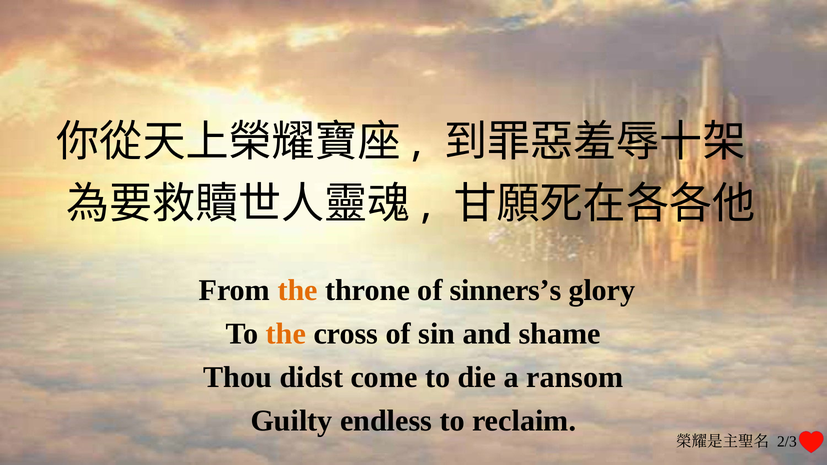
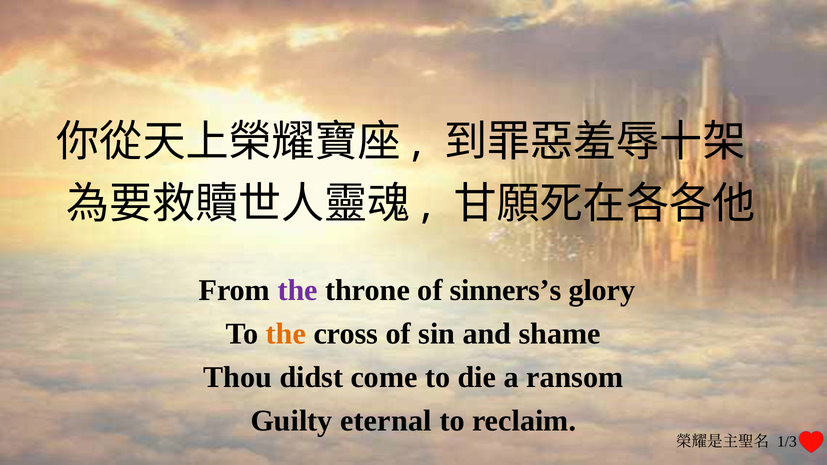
the at (298, 291) colour: orange -> purple
endless: endless -> eternal
2/3: 2/3 -> 1/3
